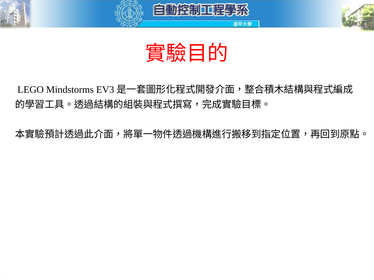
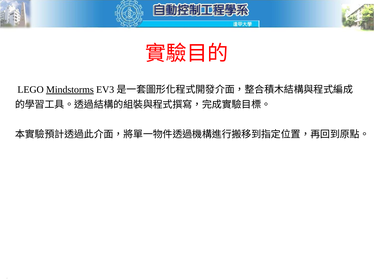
Mindstorms underline: none -> present
